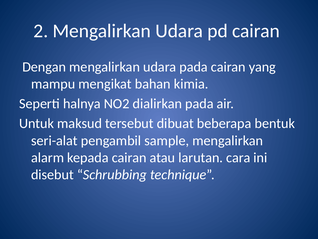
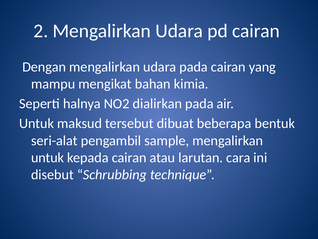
alarm at (48, 157): alarm -> untuk
